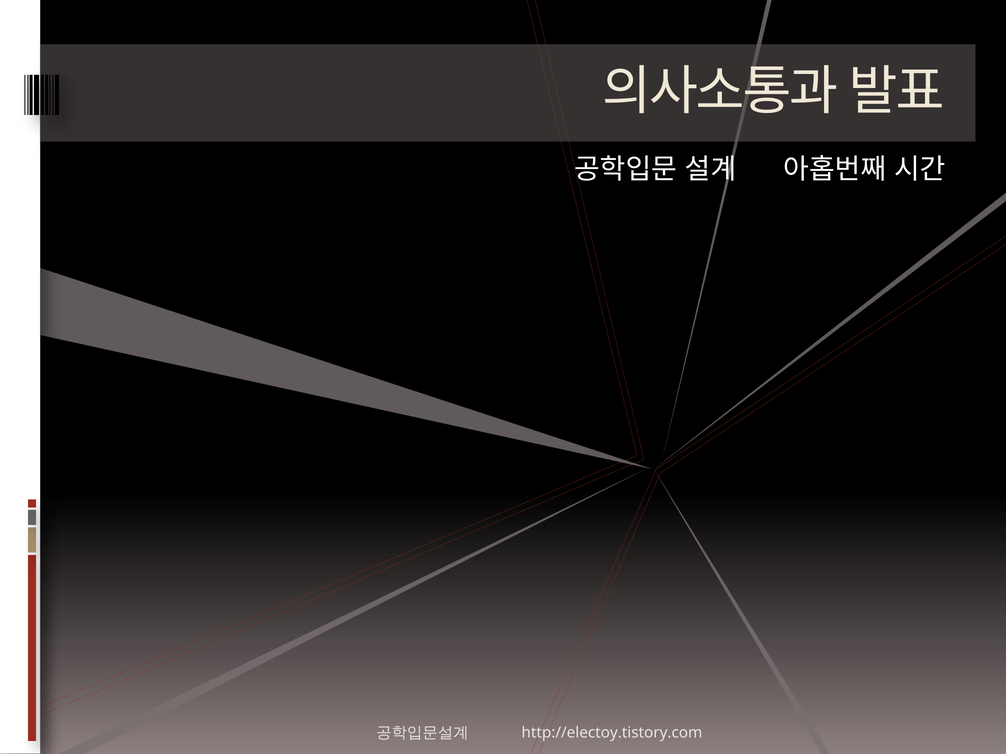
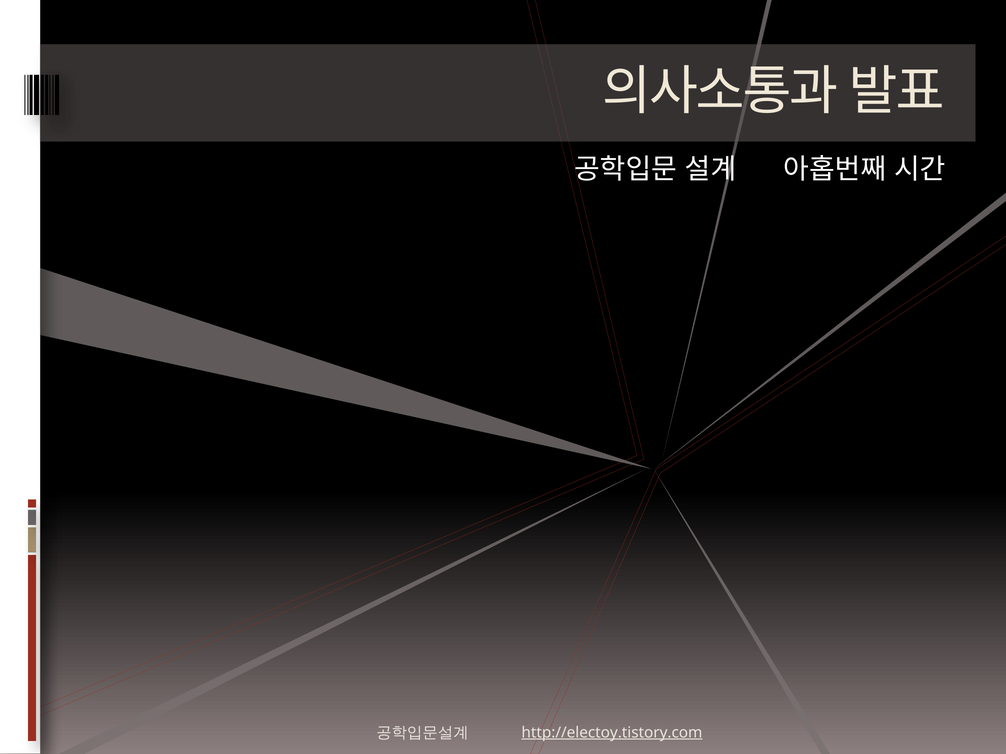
http://electoy.tistory.com underline: none -> present
